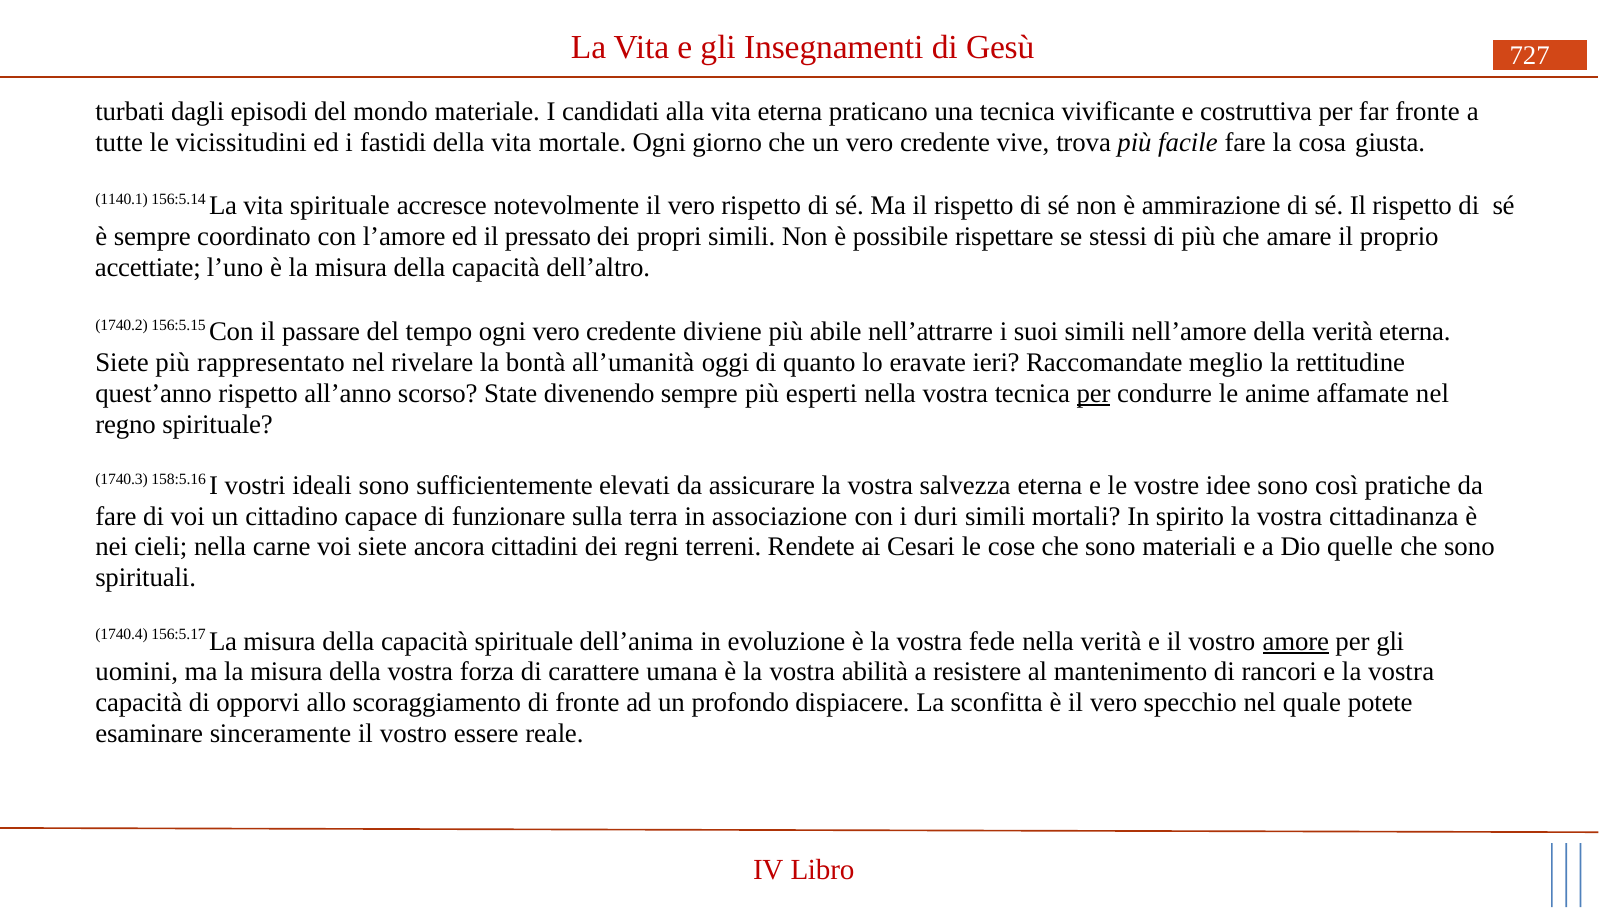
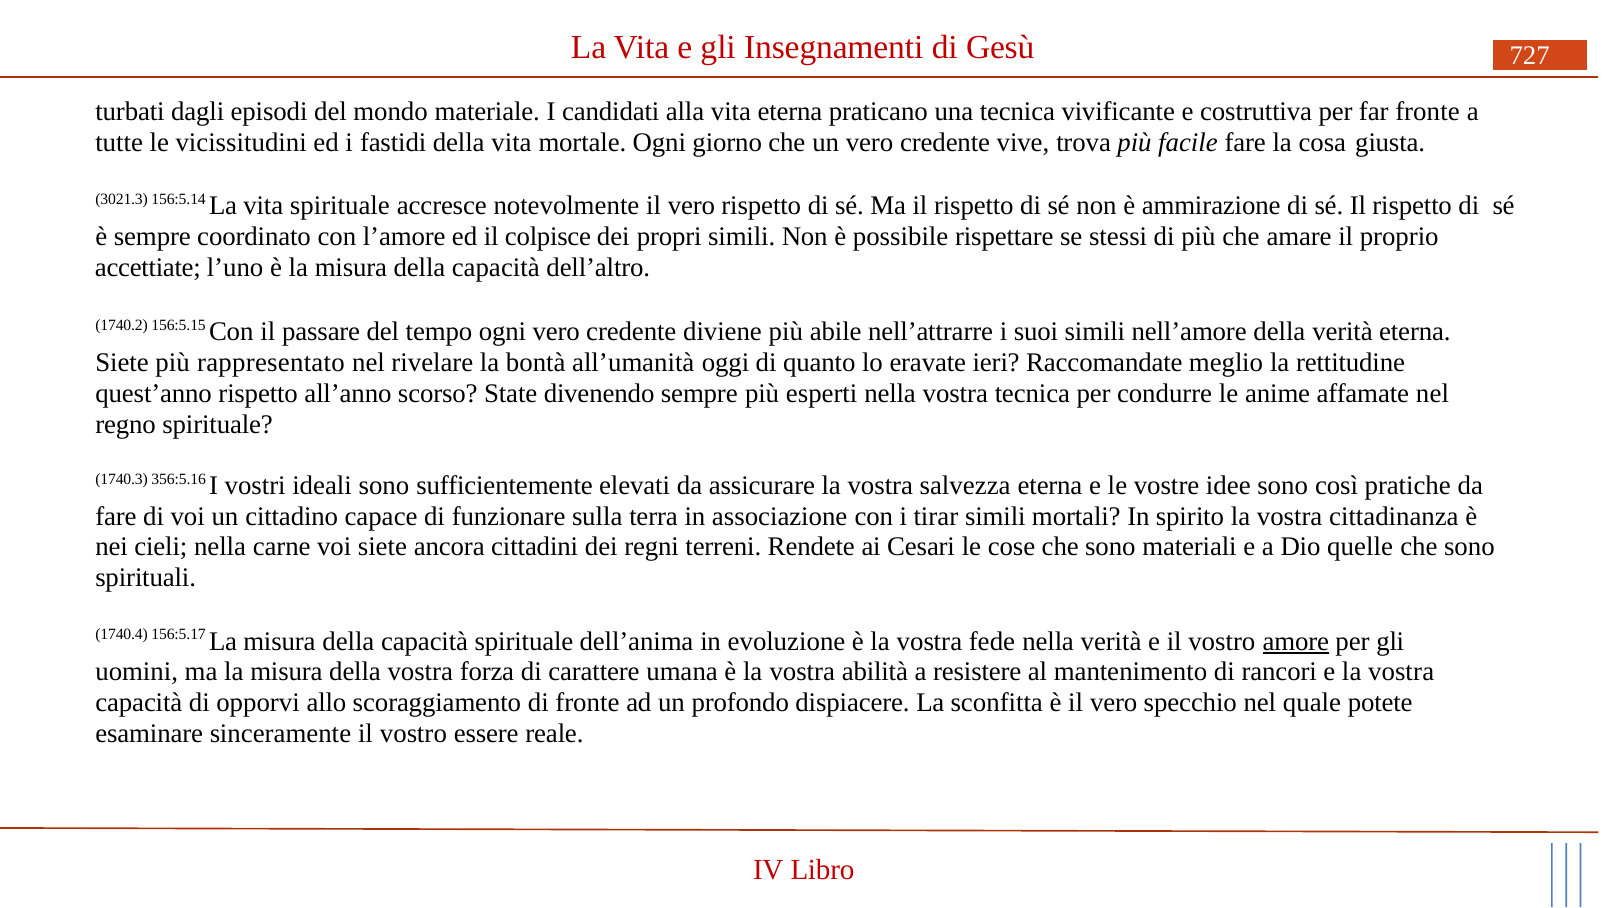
1140.1: 1140.1 -> 3021.3
pressato: pressato -> colpisce
per at (1094, 393) underline: present -> none
158:5.16: 158:5.16 -> 356:5.16
duri: duri -> tirar
